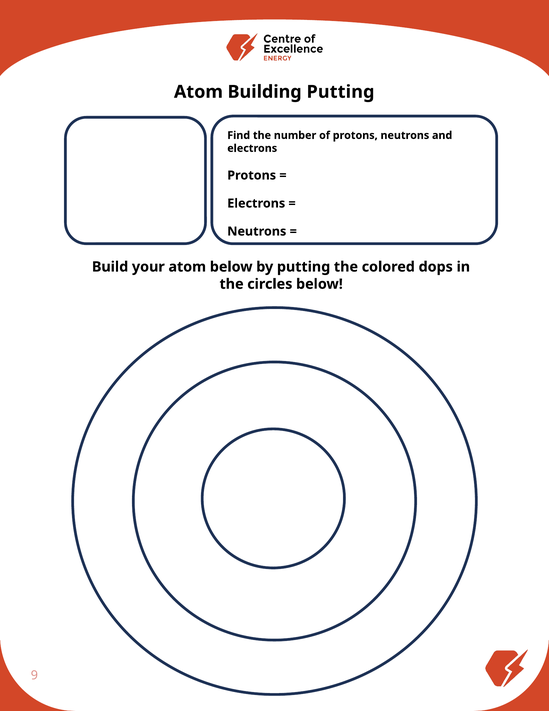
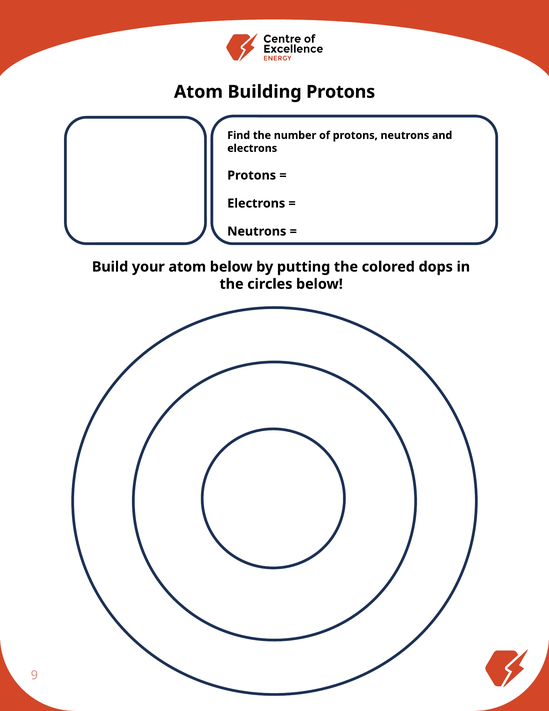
Building Putting: Putting -> Protons
